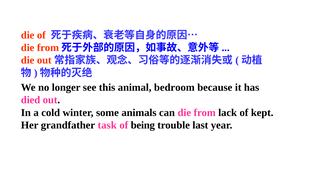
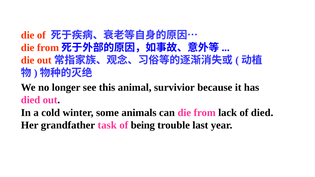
bedroom: bedroom -> survivior
of kept: kept -> died
